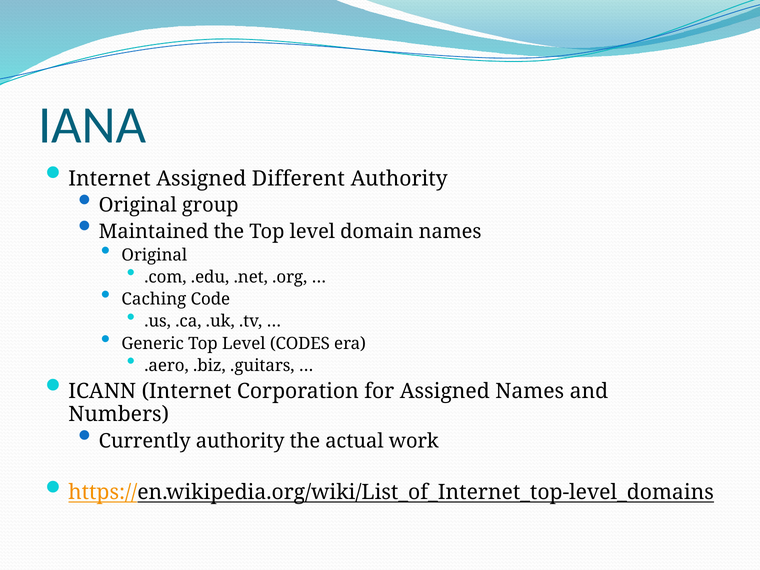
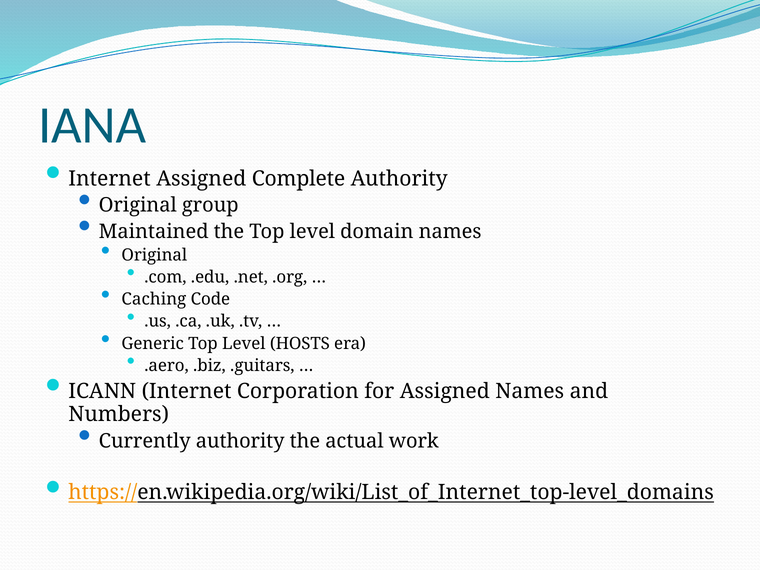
Different: Different -> Complete
CODES: CODES -> HOSTS
